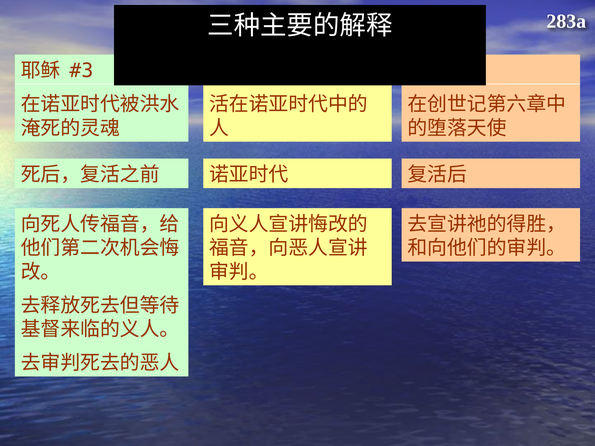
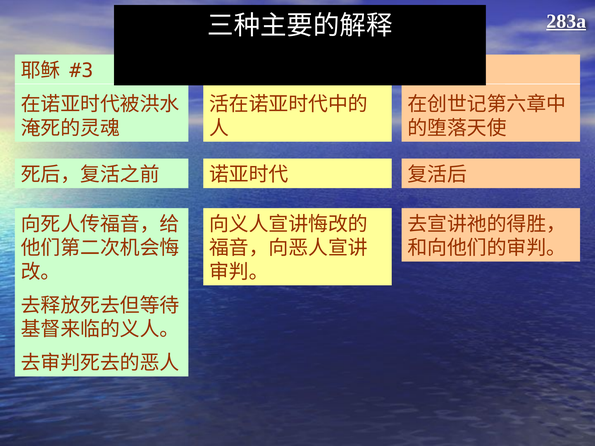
283a underline: none -> present
